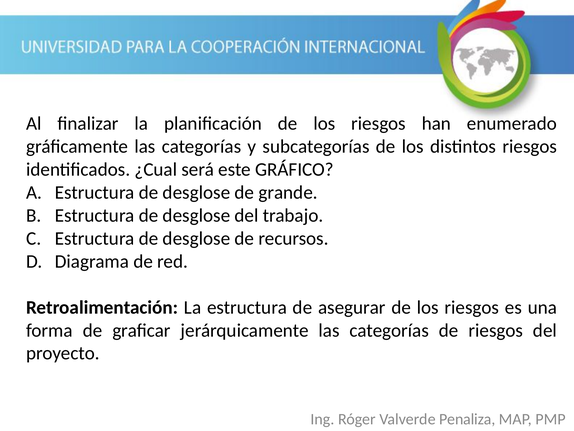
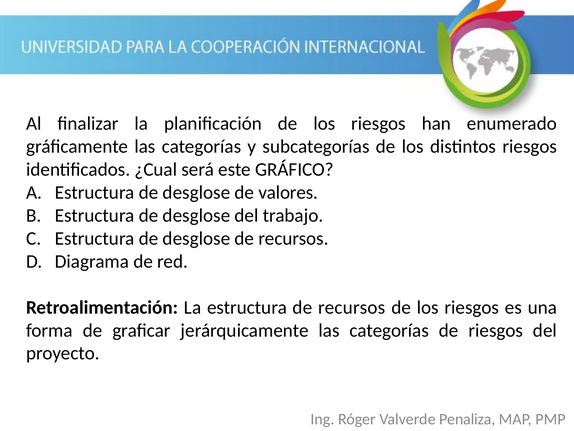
grande: grande -> valores
estructura de asegurar: asegurar -> recursos
